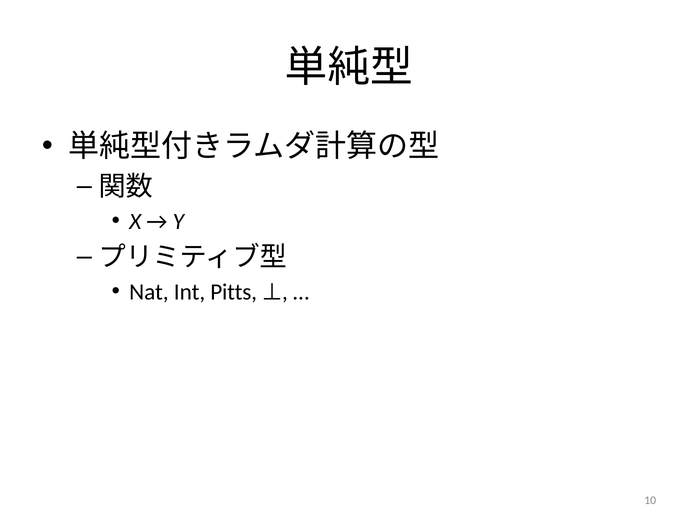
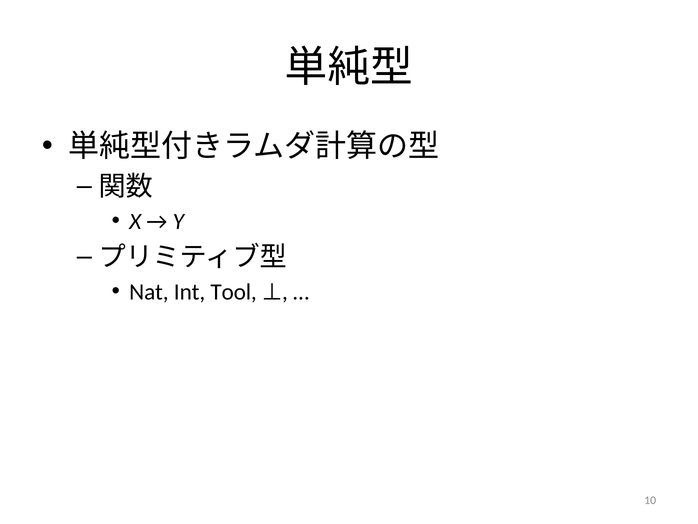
Pitts: Pitts -> Tool
